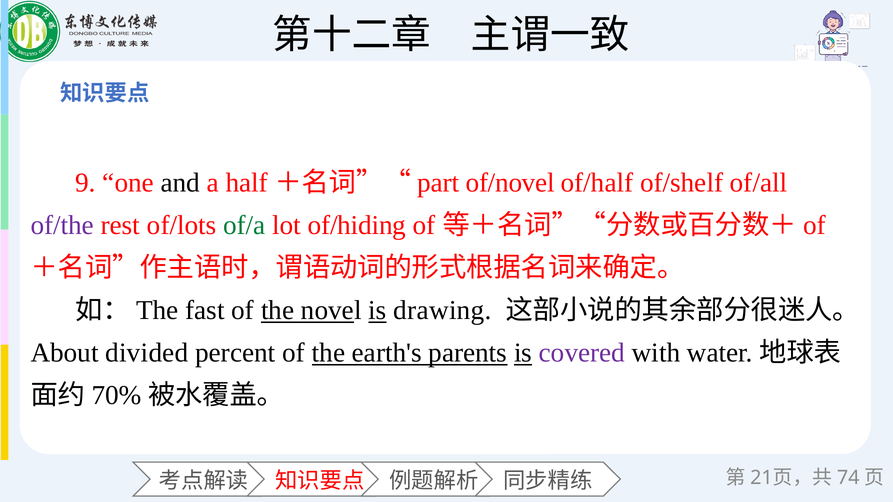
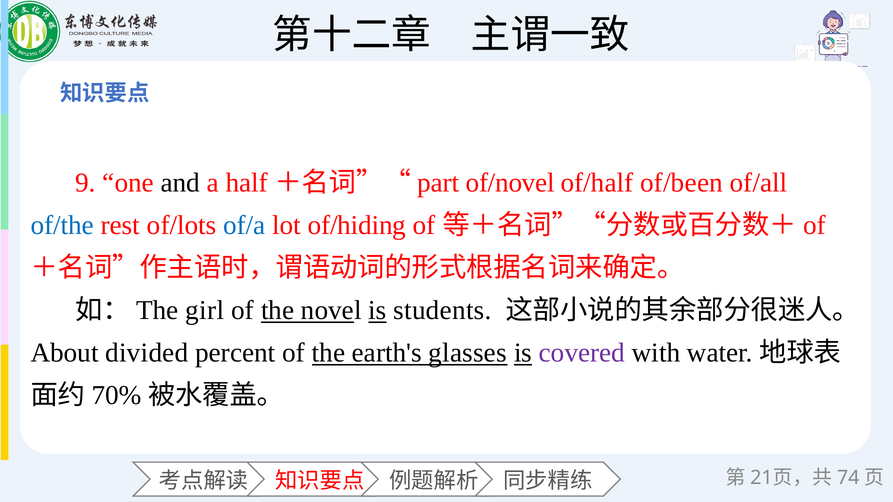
of/shelf: of/shelf -> of/been
of/the colour: purple -> blue
of/a colour: green -> blue
fast: fast -> girl
drawing: drawing -> students
parents: parents -> glasses
